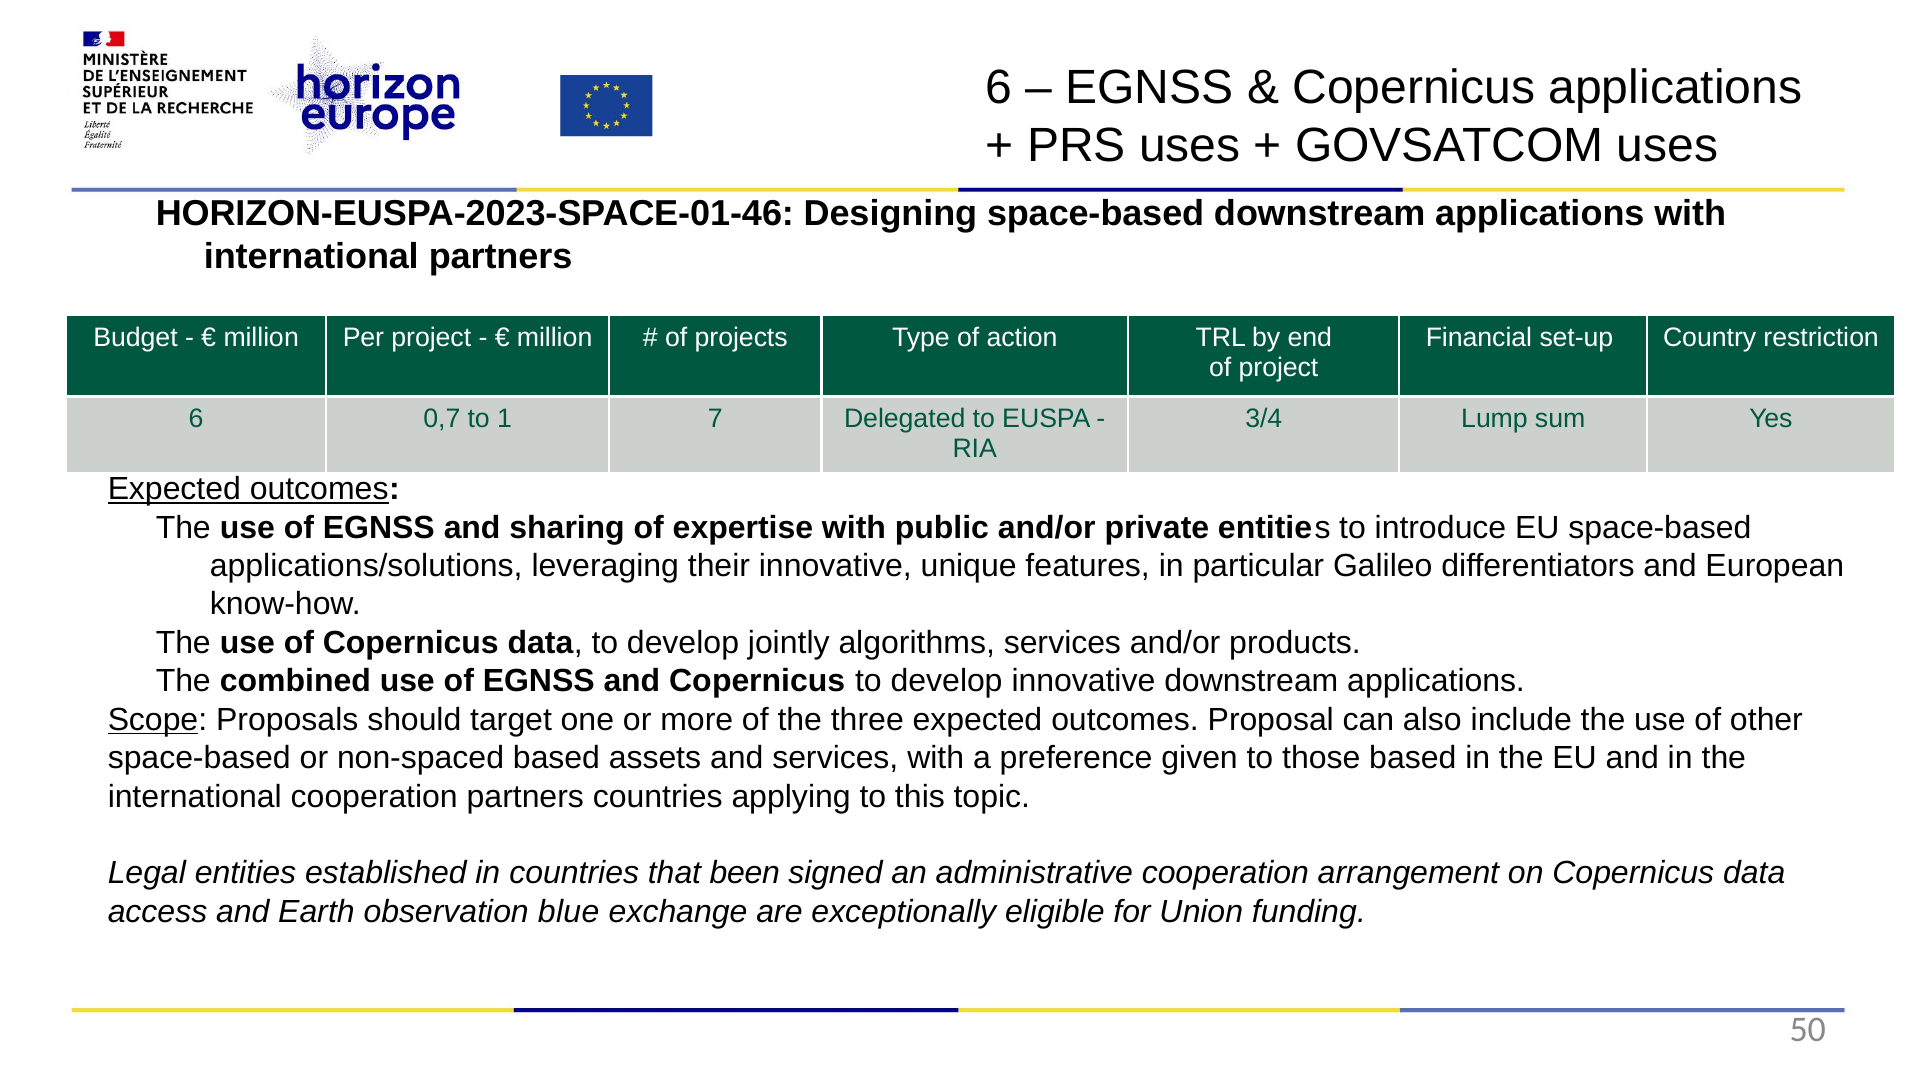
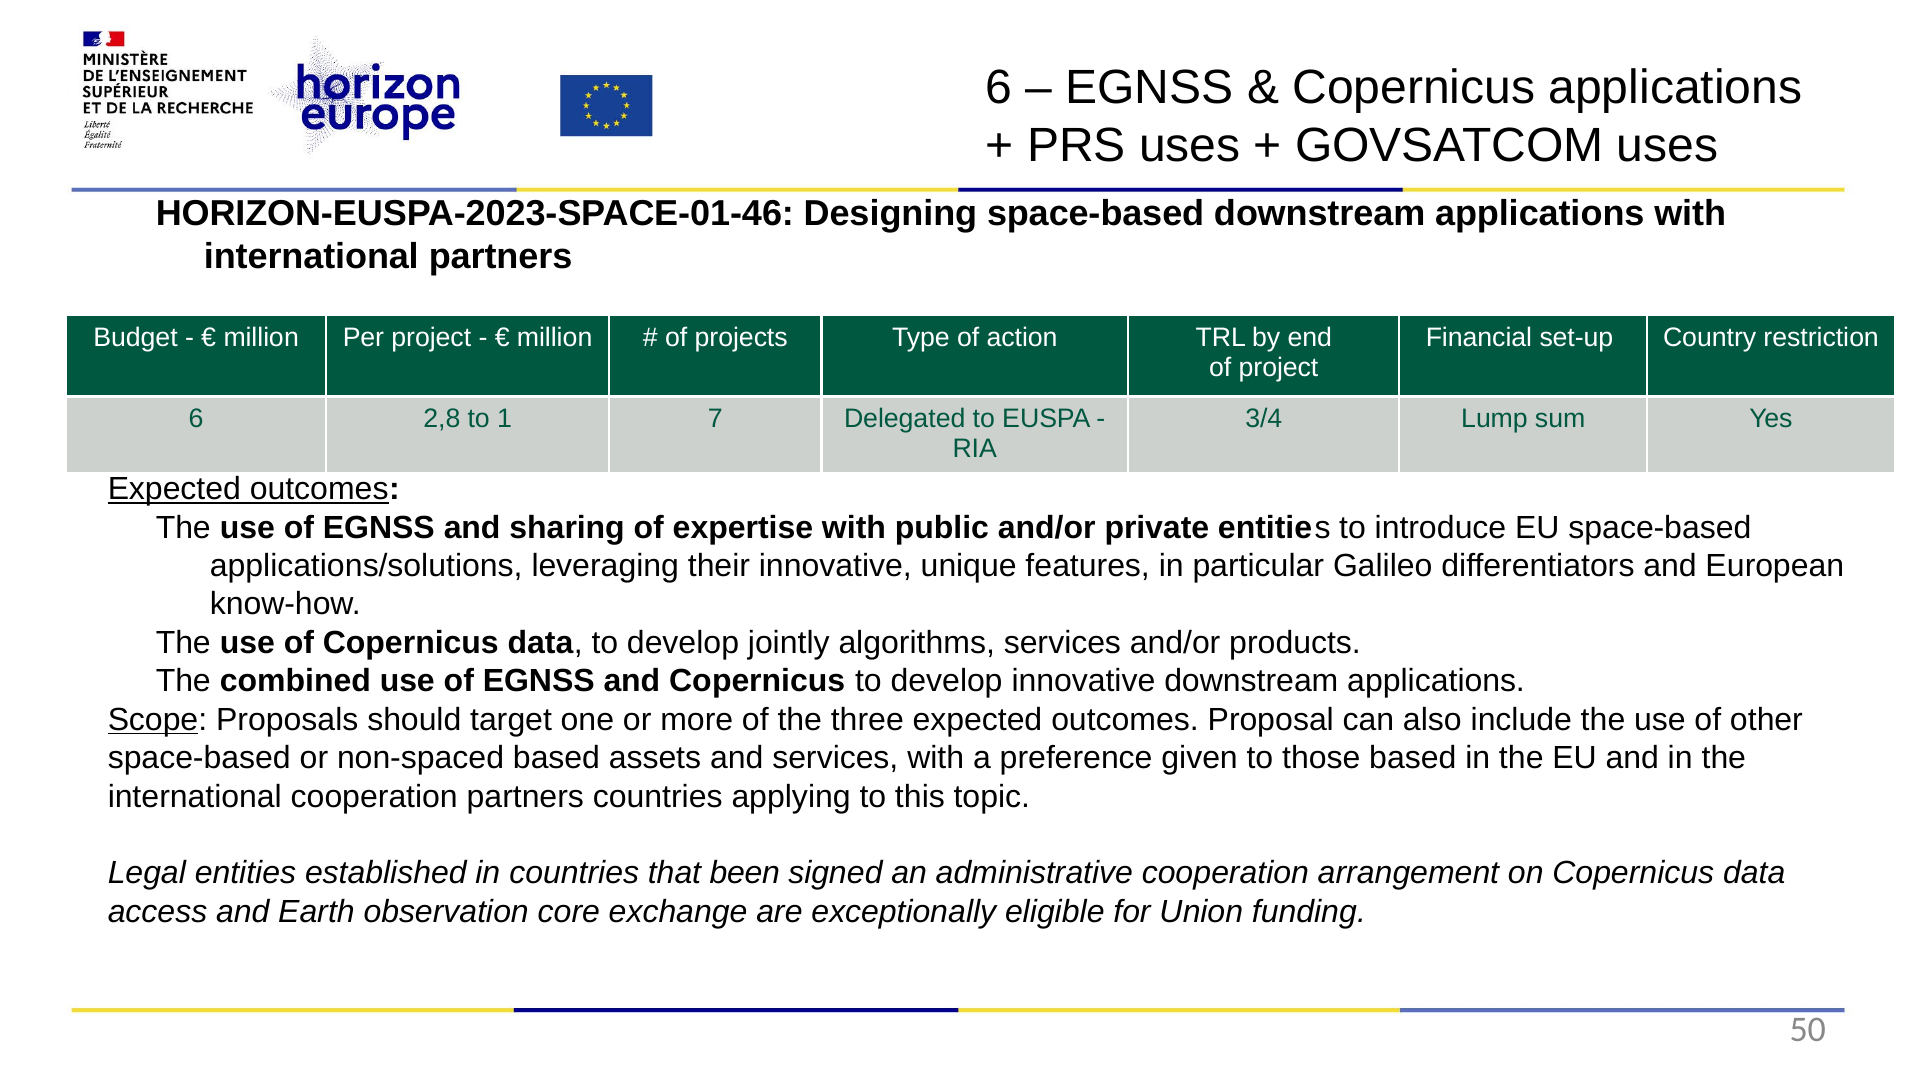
0,7: 0,7 -> 2,8
blue: blue -> core
